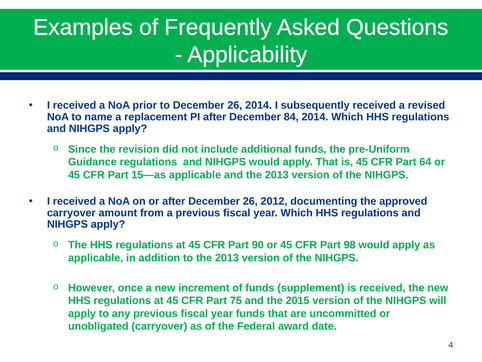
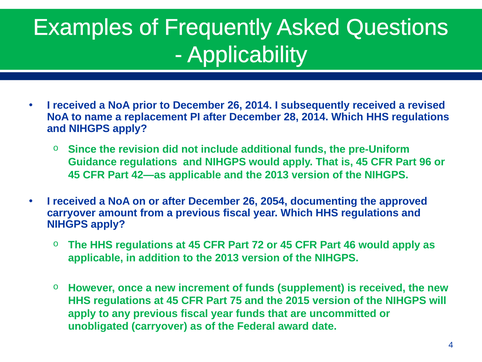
84: 84 -> 28
64: 64 -> 96
15—as: 15—as -> 42—as
2012: 2012 -> 2054
90: 90 -> 72
98: 98 -> 46
